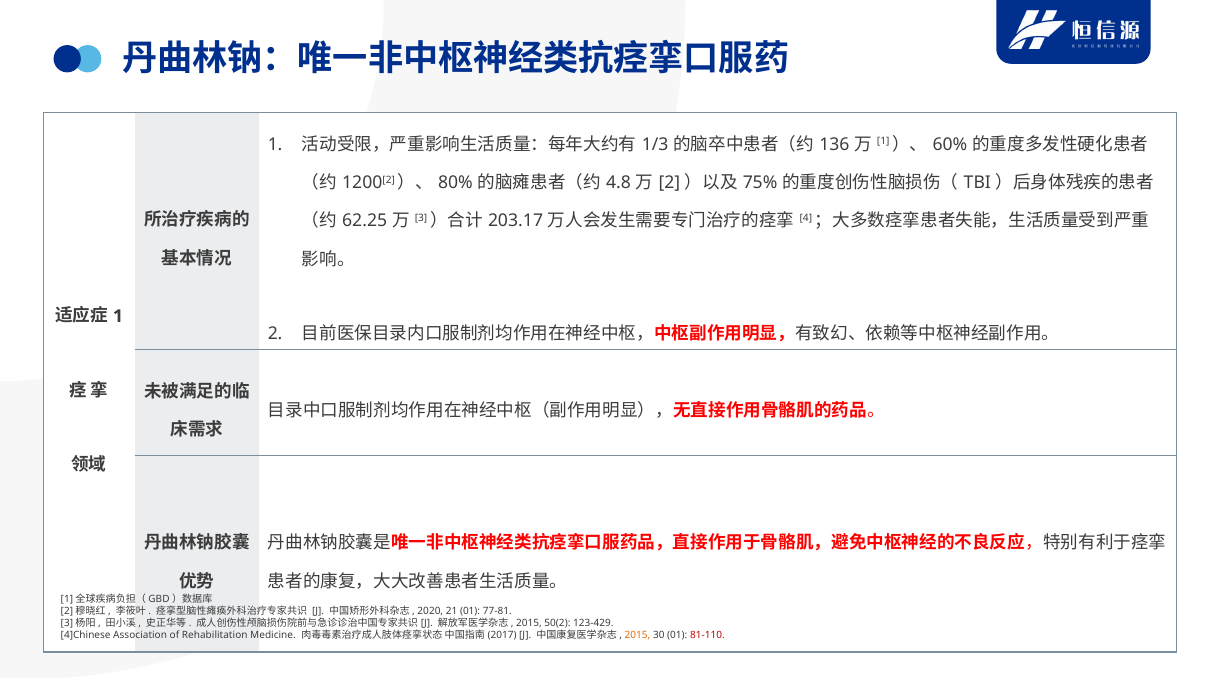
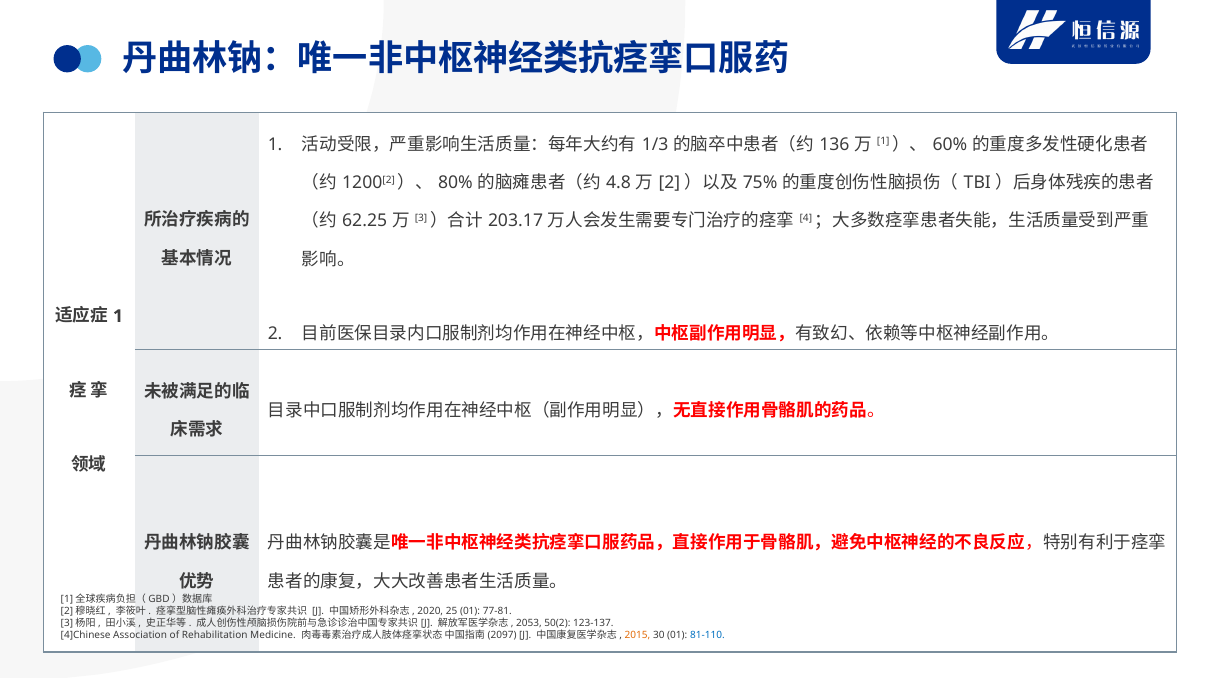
21: 21 -> 25
2015 at (529, 623): 2015 -> 2053
123-429: 123-429 -> 123-137
2017: 2017 -> 2097
81-110 colour: red -> blue
